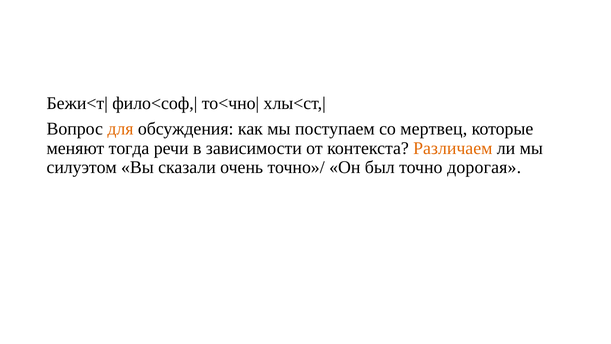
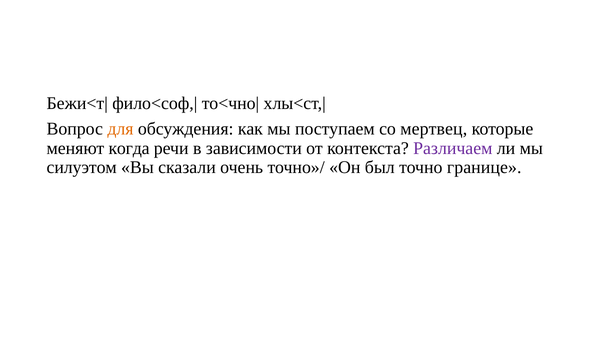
тогда: тогда -> когда
Различаем colour: orange -> purple
дорогая: дорогая -> границе
